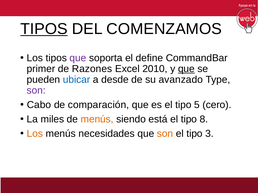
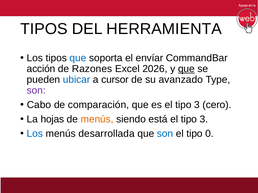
TIPOS at (44, 29) underline: present -> none
COMENZAMOS: COMENZAMOS -> HERRAMIENTA
que at (78, 58) colour: purple -> blue
define: define -> envíar
primer: primer -> acción
2010: 2010 -> 2026
desde: desde -> cursor
es el tipo 5: 5 -> 3
miles: miles -> hojas
8 at (204, 120): 8 -> 3
Los at (35, 134) colour: orange -> blue
necesidades: necesidades -> desarrollada
son at (165, 134) colour: orange -> blue
3: 3 -> 0
